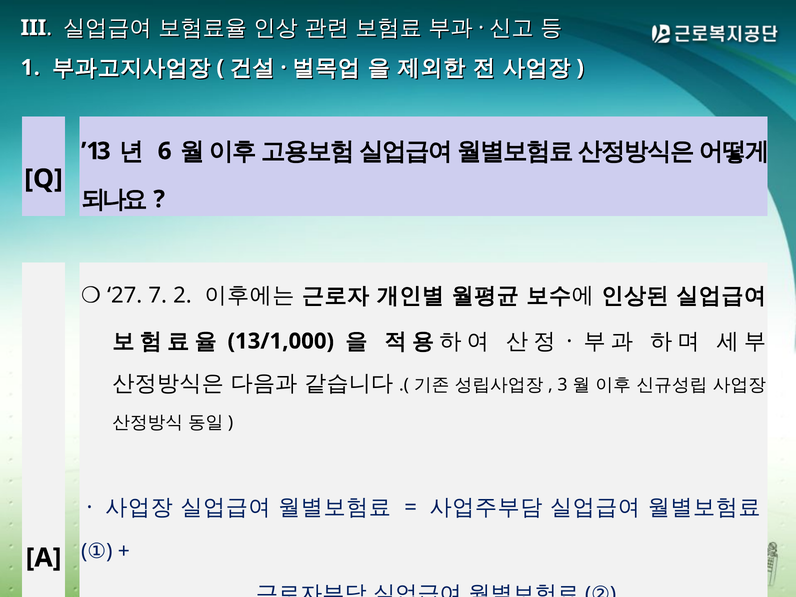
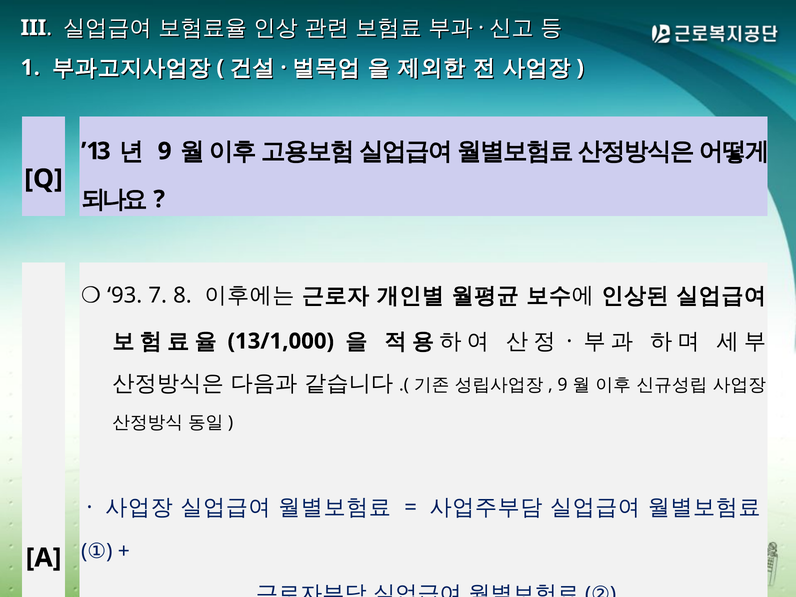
6 at (165, 151): 6 -> 9
27: 27 -> 93
2: 2 -> 8
3 at (562, 385): 3 -> 9
